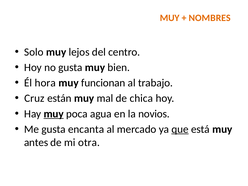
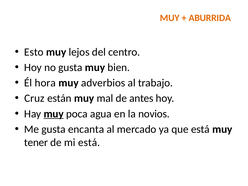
NOMBRES: NOMBRES -> ABURRIDA
Solo: Solo -> Esto
funcionan: funcionan -> adverbios
chica: chica -> antes
que underline: present -> none
antes: antes -> tener
mi otra: otra -> está
